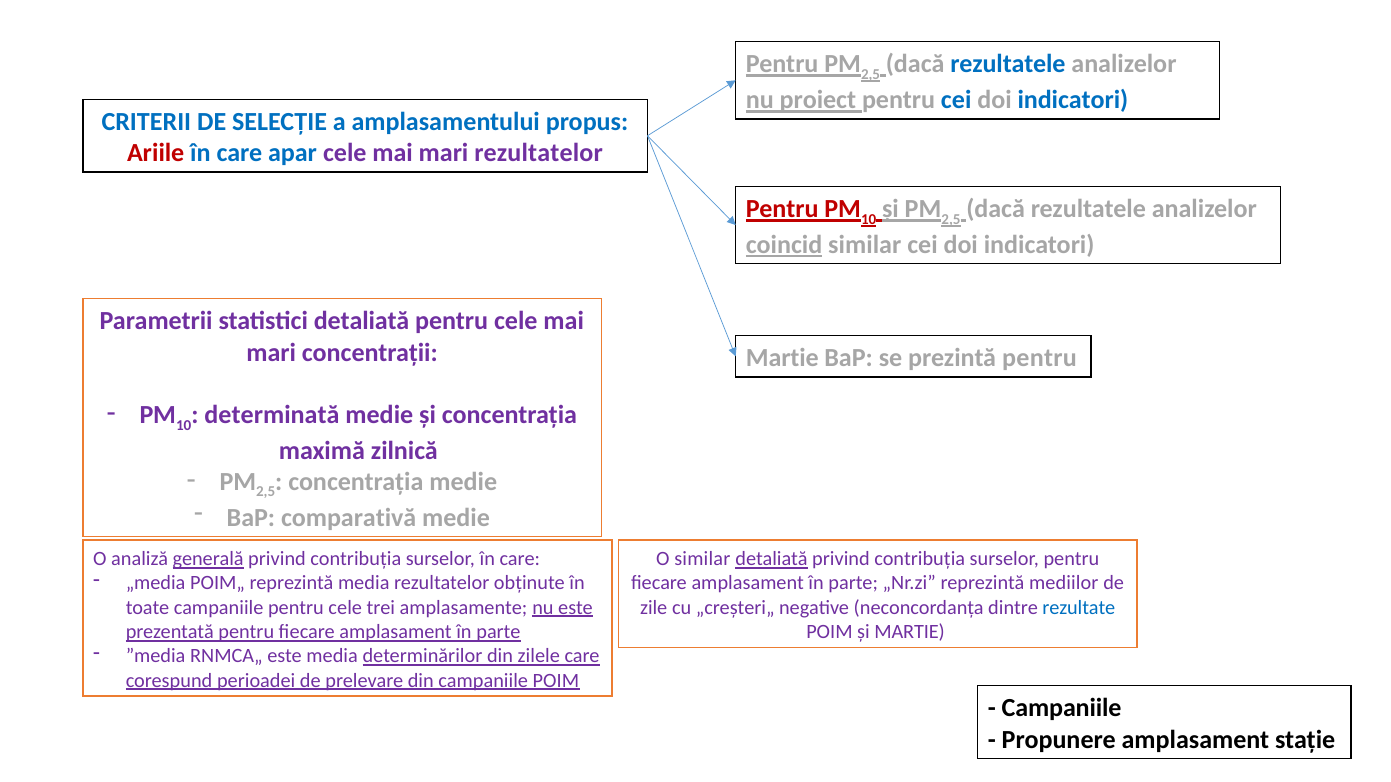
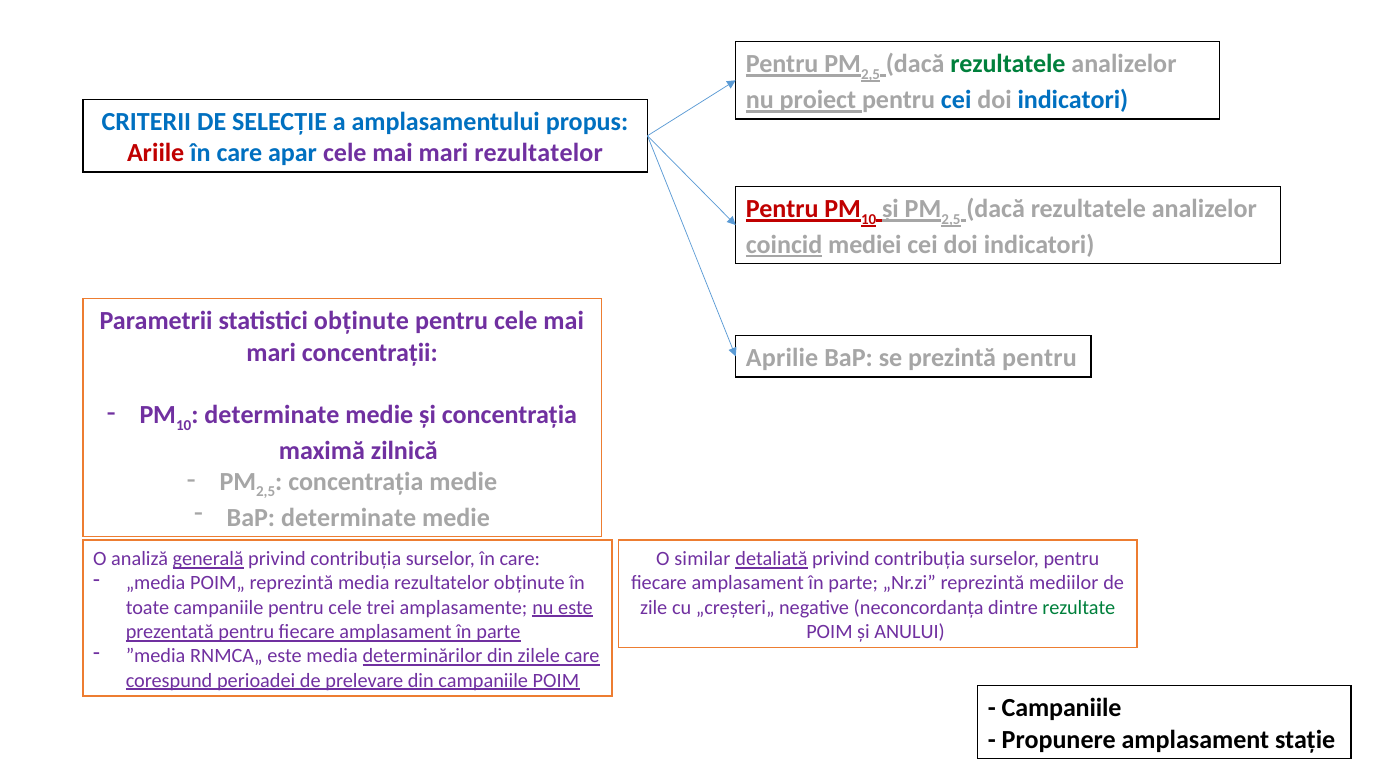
rezultatele at (1008, 64) colour: blue -> green
coincid similar: similar -> mediei
statistici detaliată: detaliată -> obținute
Martie at (782, 358): Martie -> Aprilie
determinată at (272, 415): determinată -> determinate
BaP comparativă: comparativă -> determinate
rezultate colour: blue -> green
și MARTIE: MARTIE -> ANULUI
